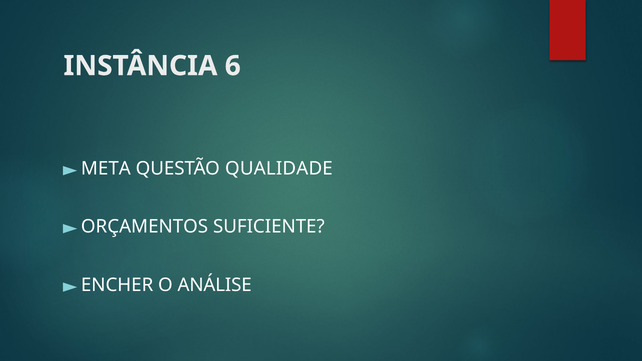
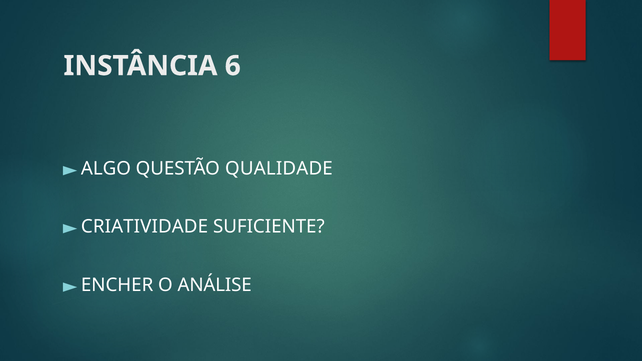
META: META -> ALGO
ORÇAMENTOS: ORÇAMENTOS -> CRIATIVIDADE
